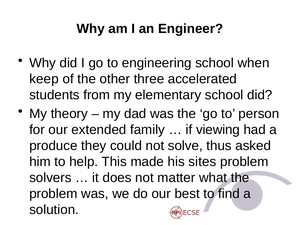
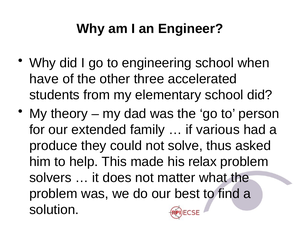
keep: keep -> have
viewing: viewing -> various
sites: sites -> relax
